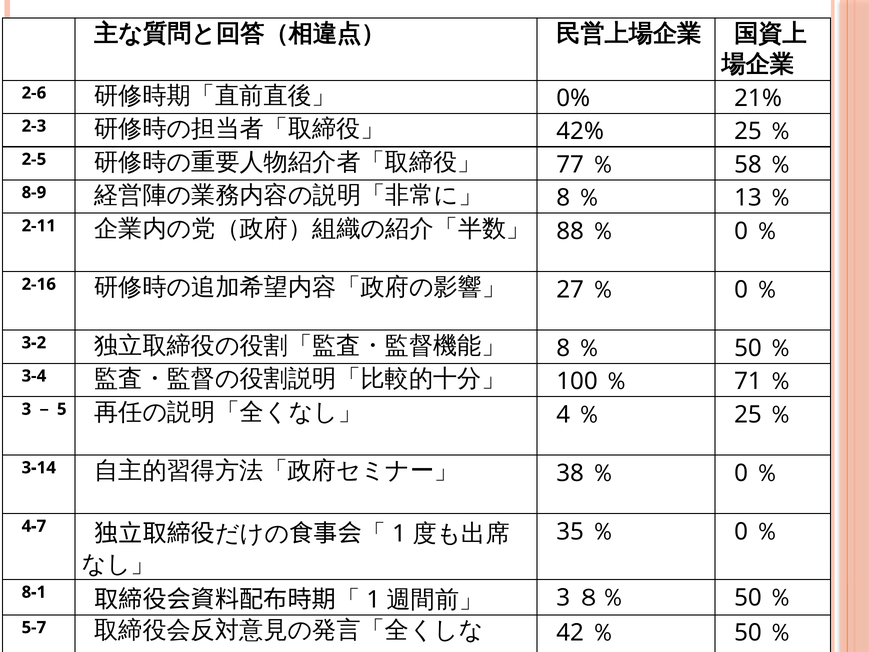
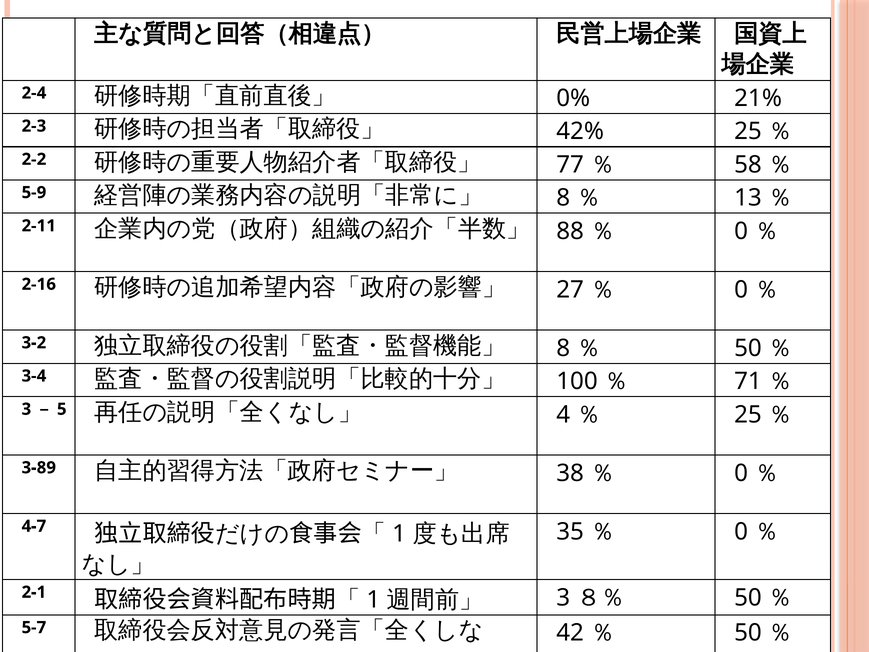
2-6: 2-6 -> 2-4
2-5: 2-5 -> 2-2
8-9: 8-9 -> 5-9
3-14: 3-14 -> 3-89
8-1: 8-1 -> 2-1
